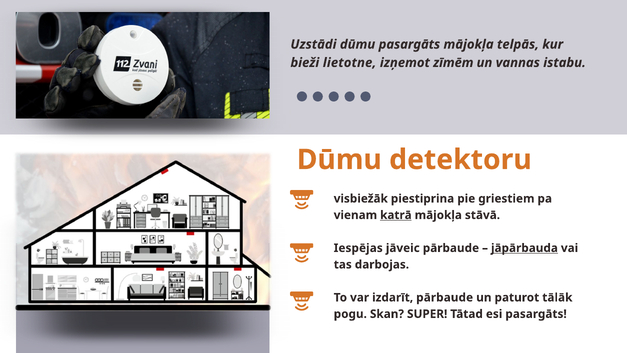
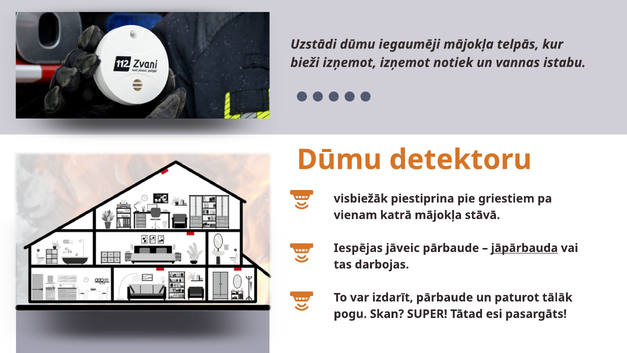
dūmu pasargāts: pasargāts -> iegaumēji
bieži lietotne: lietotne -> izņemot
zīmēm: zīmēm -> notiek
katrā underline: present -> none
